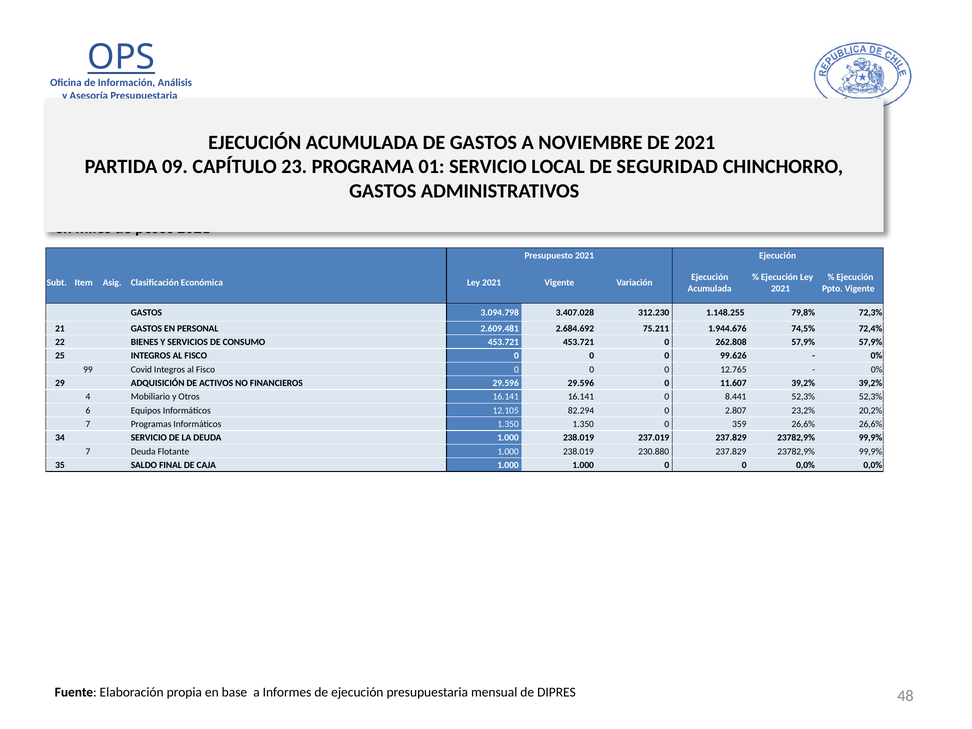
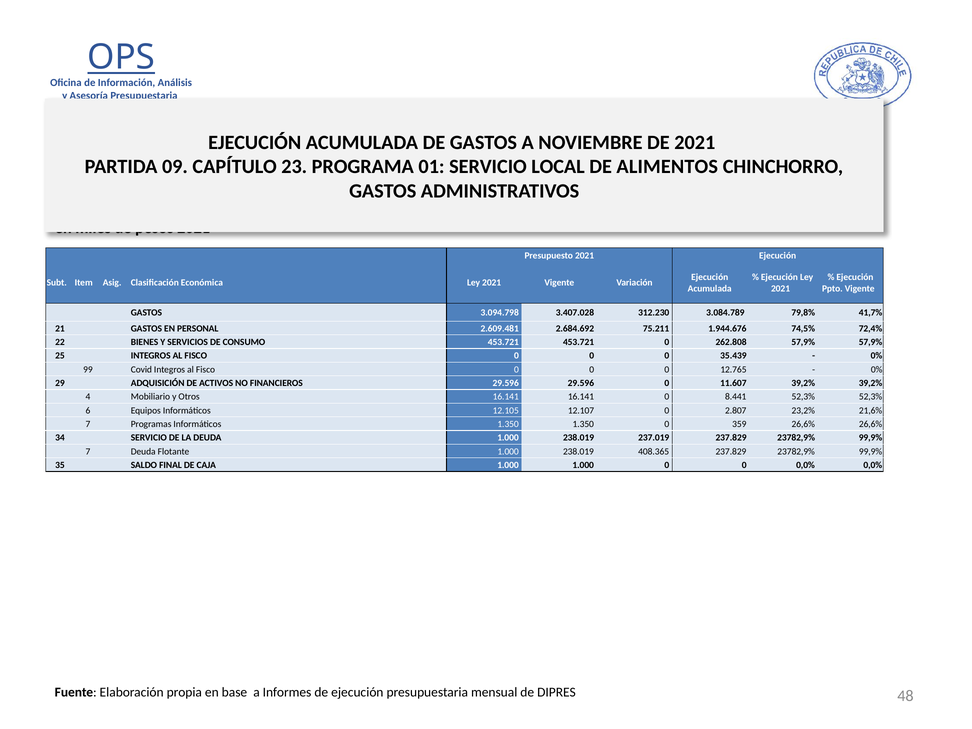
SEGURIDAD: SEGURIDAD -> ALIMENTOS
1.148.255: 1.148.255 -> 3.084.789
72,3%: 72,3% -> 41,7%
99.626: 99.626 -> 35.439
82.294: 82.294 -> 12.107
20,2%: 20,2% -> 21,6%
230.880: 230.880 -> 408.365
